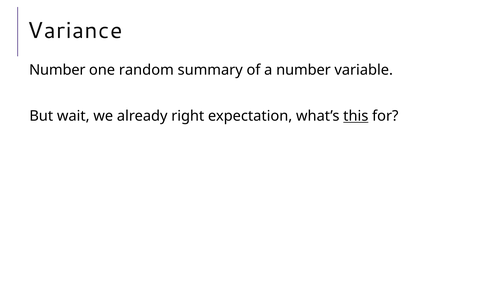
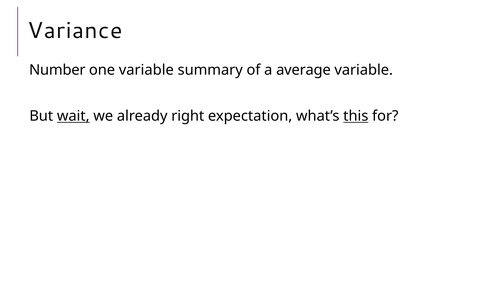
one random: random -> variable
a number: number -> average
wait underline: none -> present
